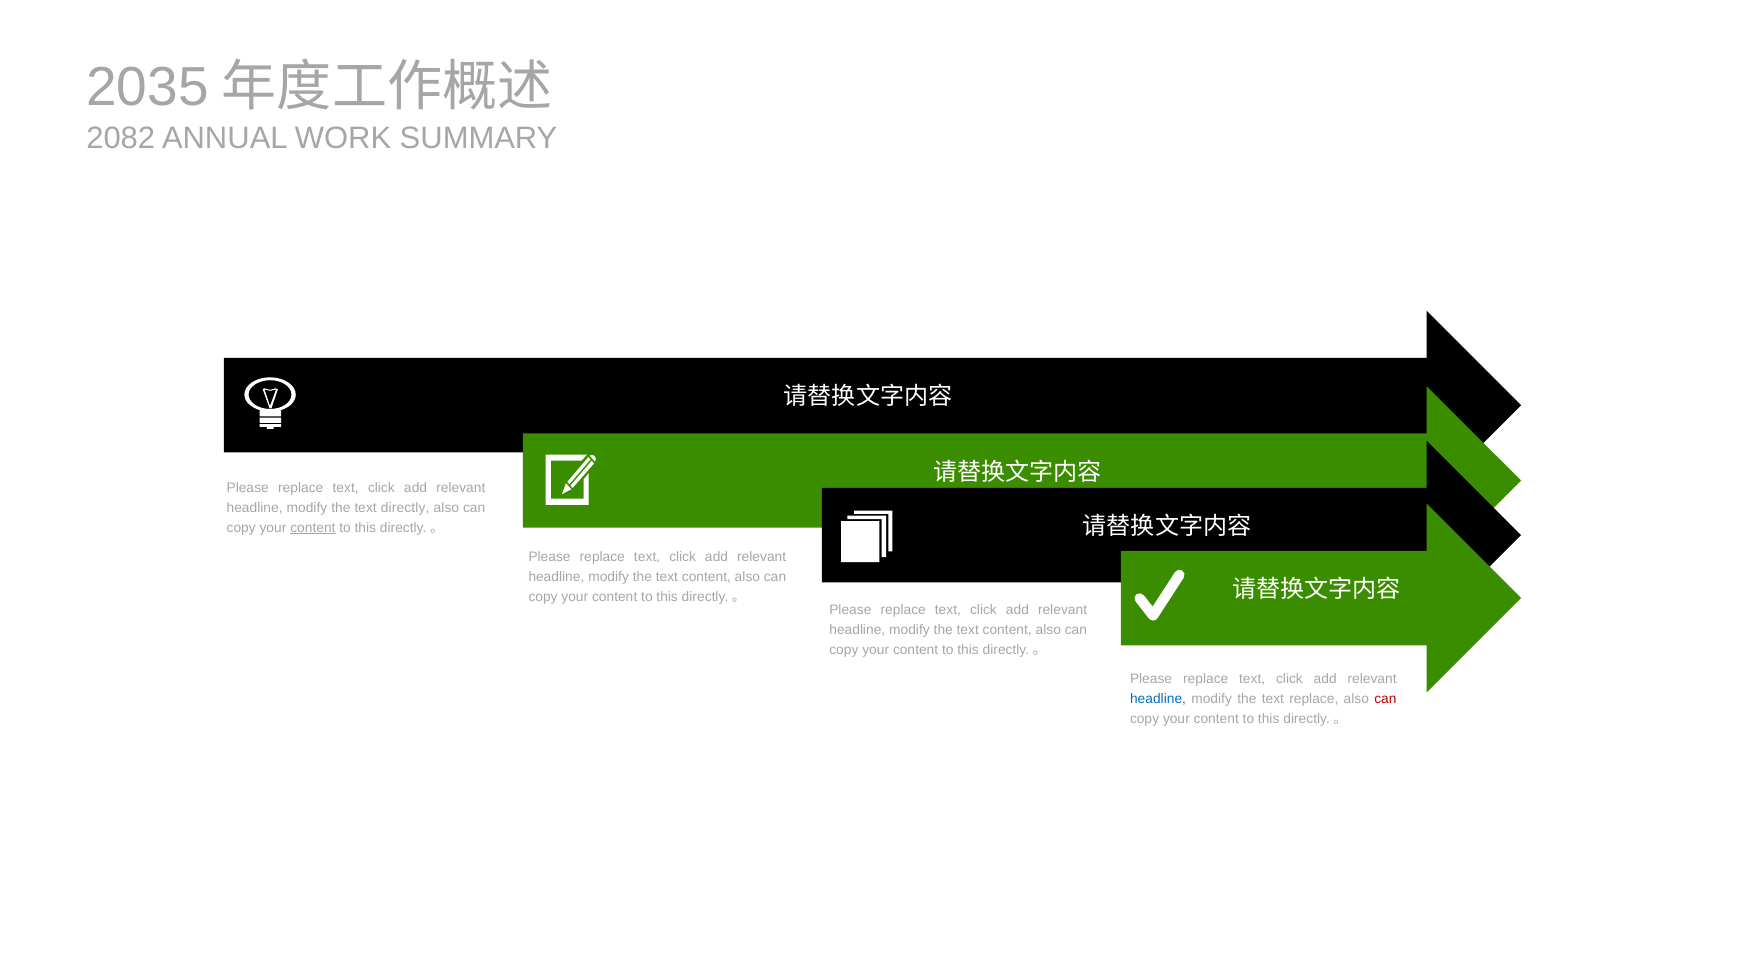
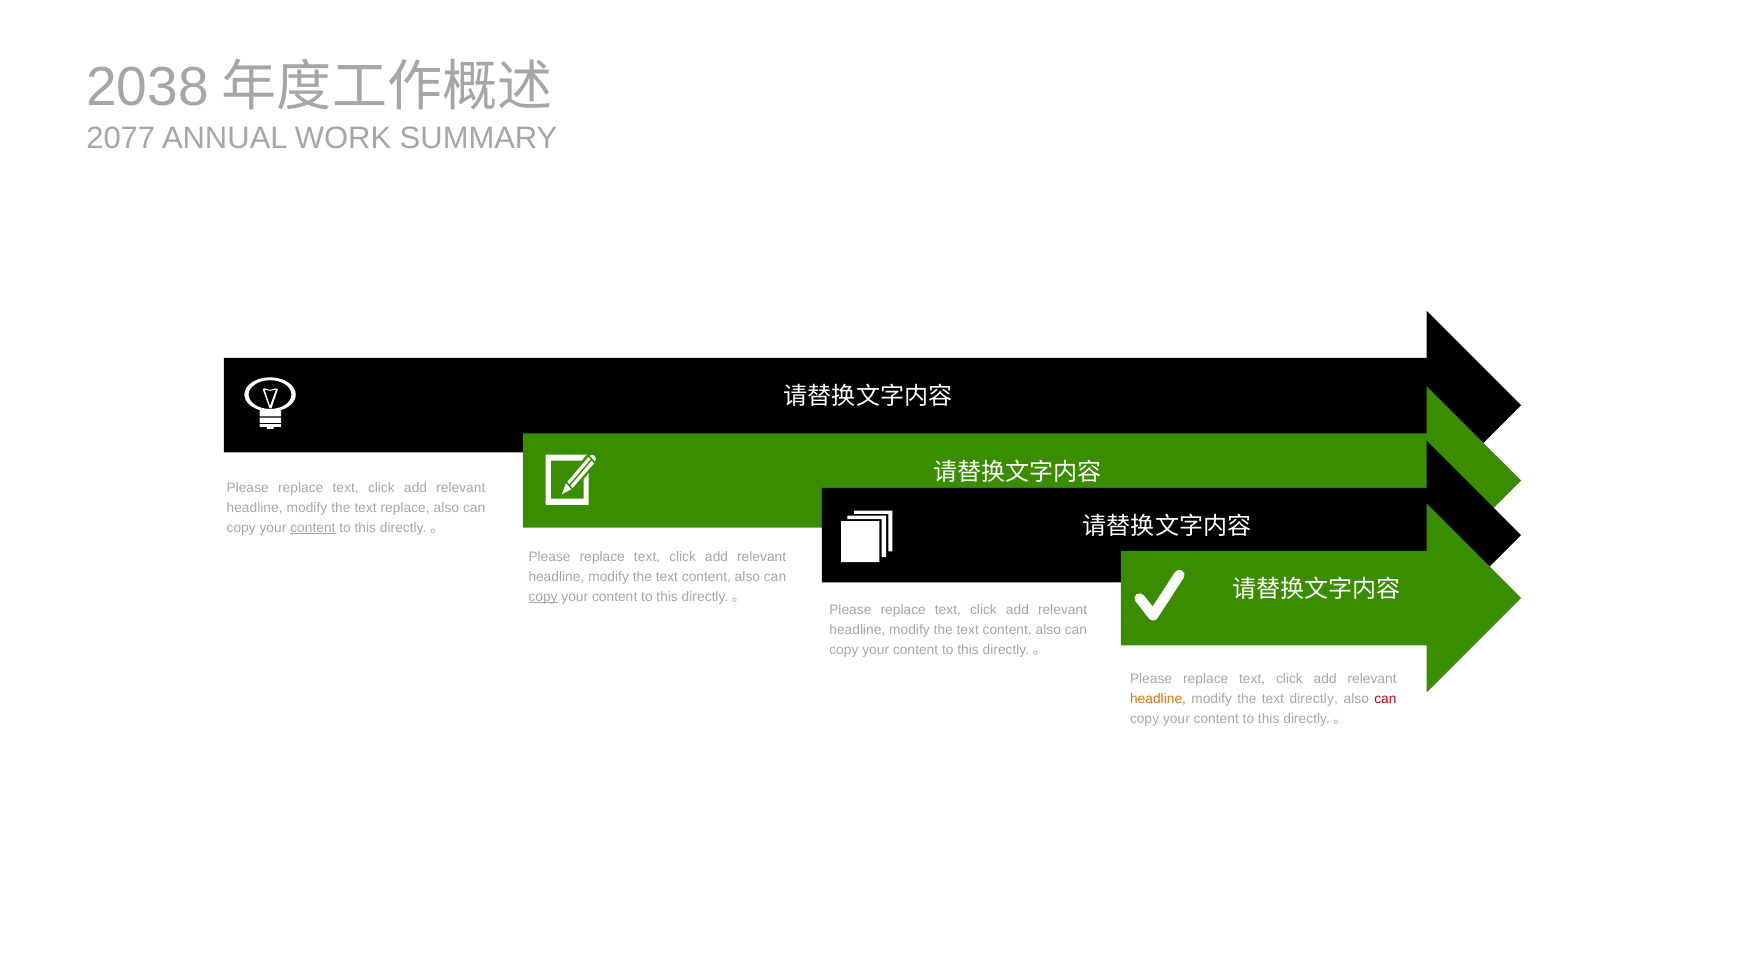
2035: 2035 -> 2038
2082: 2082 -> 2077
text directly: directly -> replace
copy at (543, 597) underline: none -> present
headline at (1158, 699) colour: blue -> orange
text replace: replace -> directly
